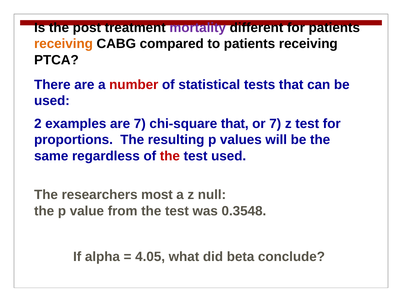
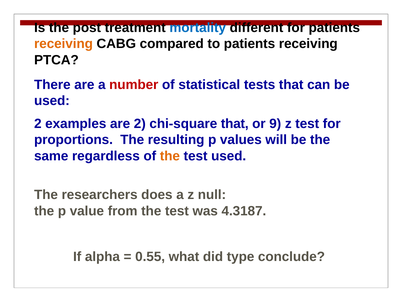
mortality colour: purple -> blue
are 7: 7 -> 2
or 7: 7 -> 9
the at (170, 156) colour: red -> orange
most: most -> does
0.3548: 0.3548 -> 4.3187
4.05: 4.05 -> 0.55
beta: beta -> type
